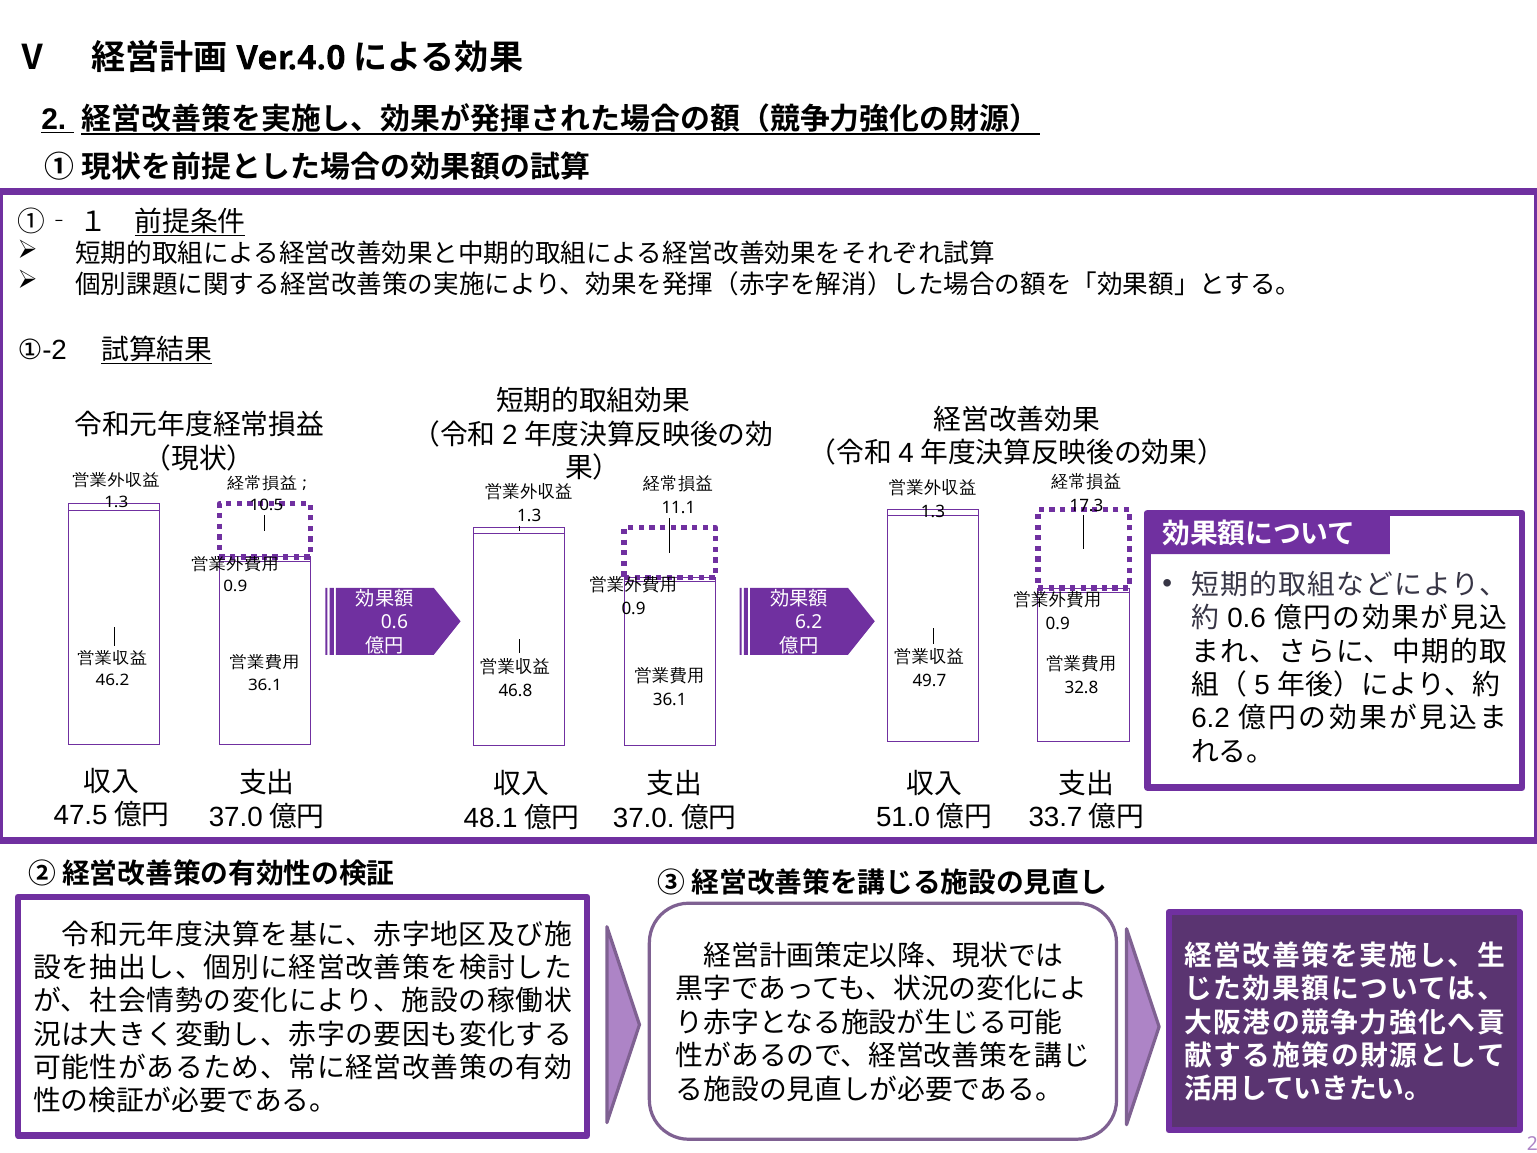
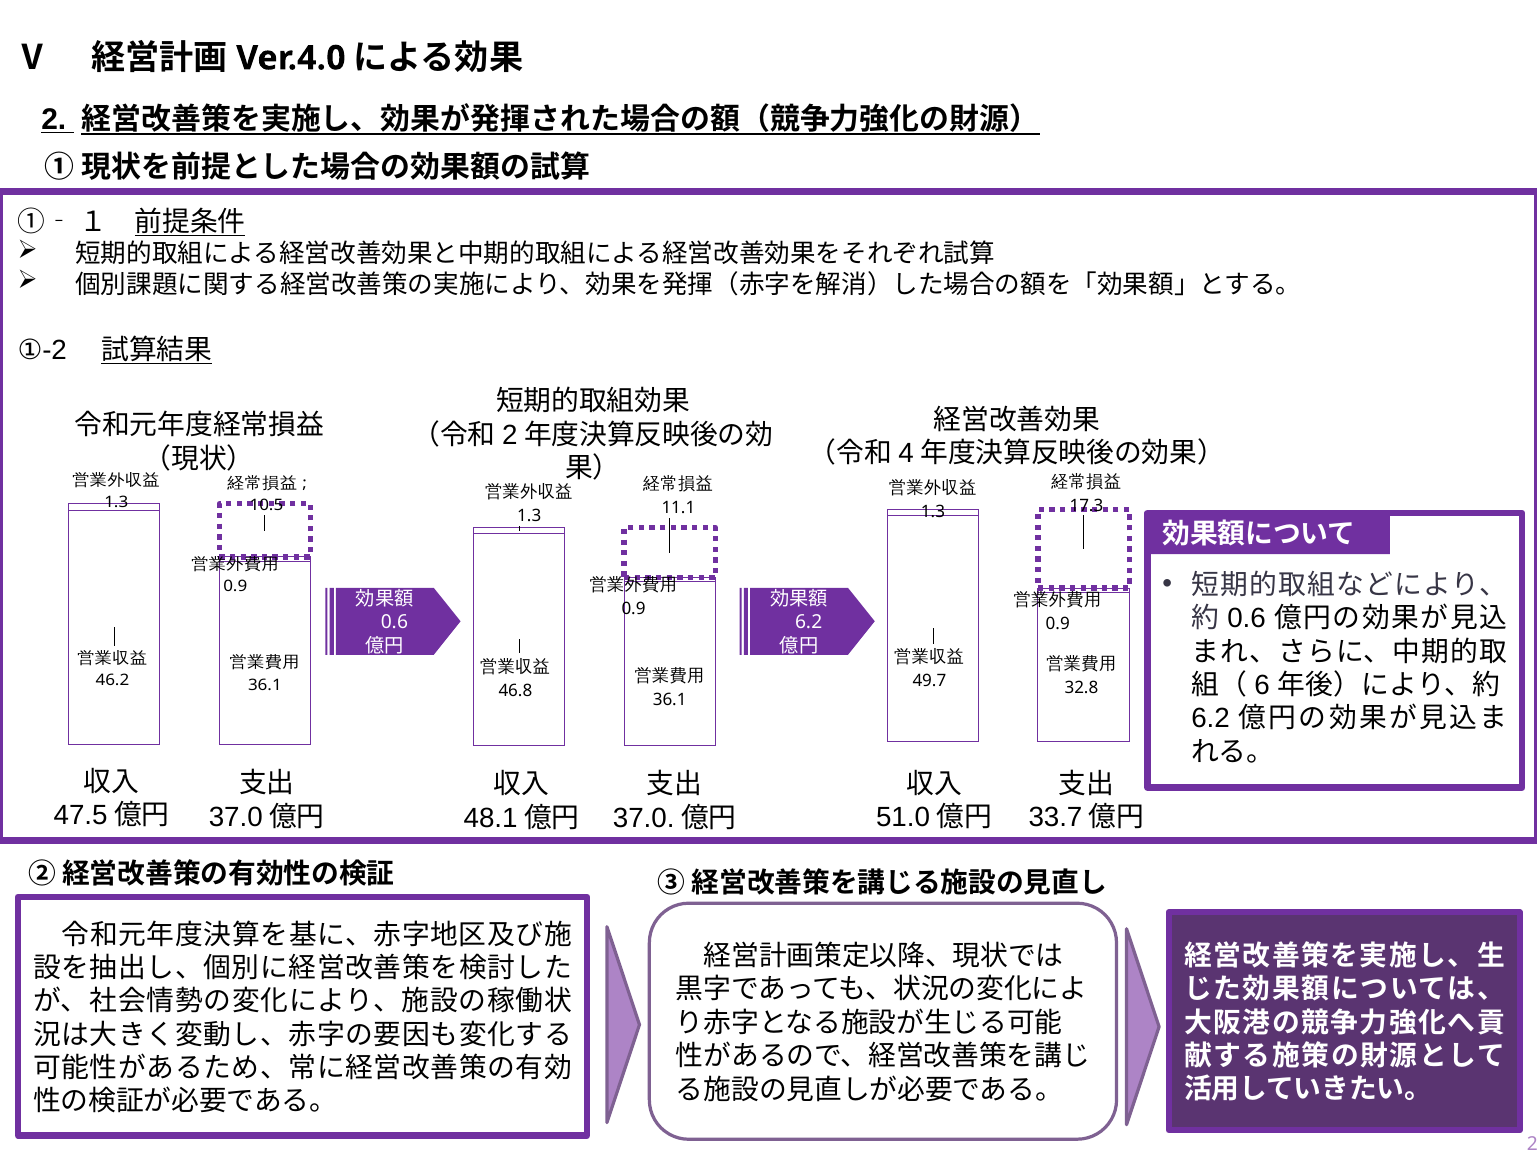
5: 5 -> 6
